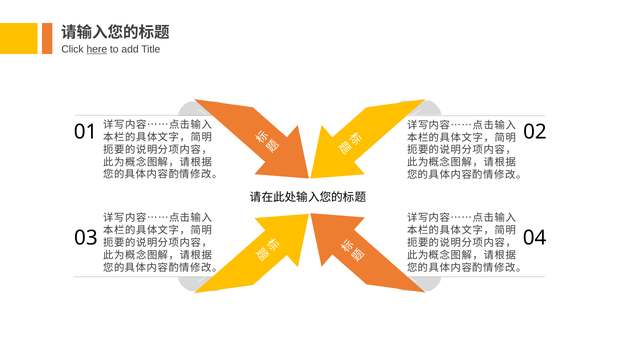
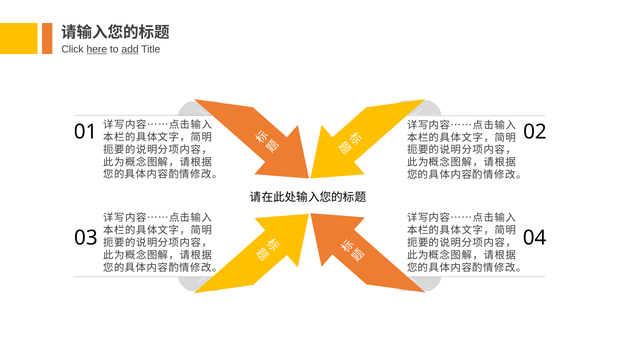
add underline: none -> present
